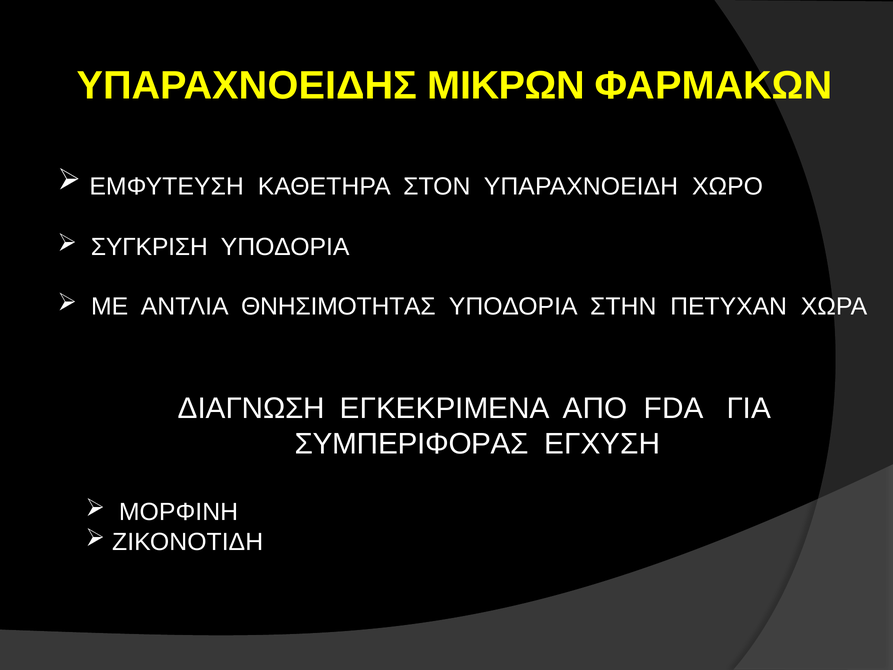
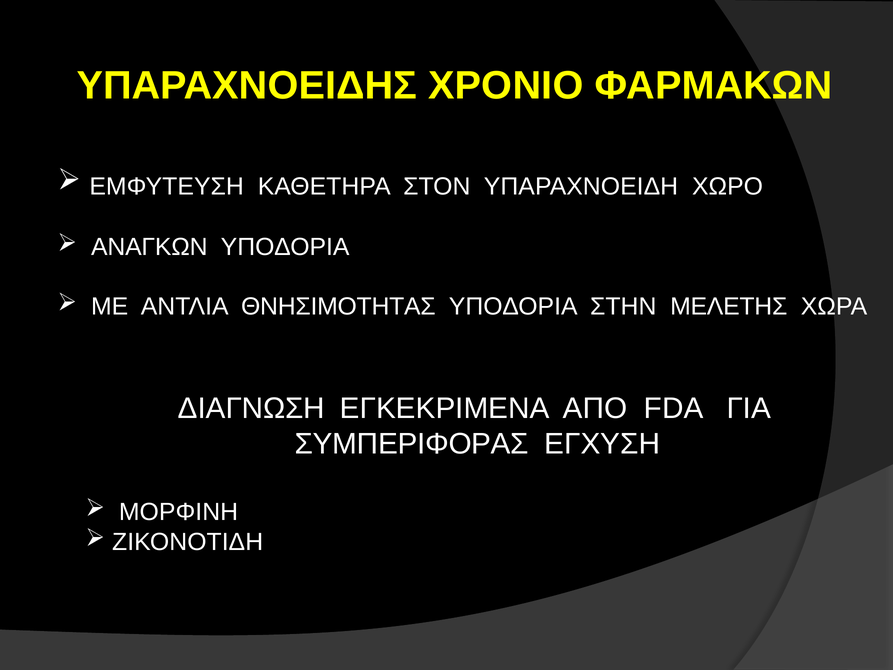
ΜΙΚΡΩΝ: ΜΙΚΡΩΝ -> ΧΡΟΝΙΟ
ΣΥΓΚΡΙΣΗ: ΣΥΓΚΡΙΣΗ -> ΑΝΑΓΚΩΝ
ΠΕΤΥΧΑΝ: ΠΕΤΥΧΑΝ -> ΜΕΛΕΤΗΣ
